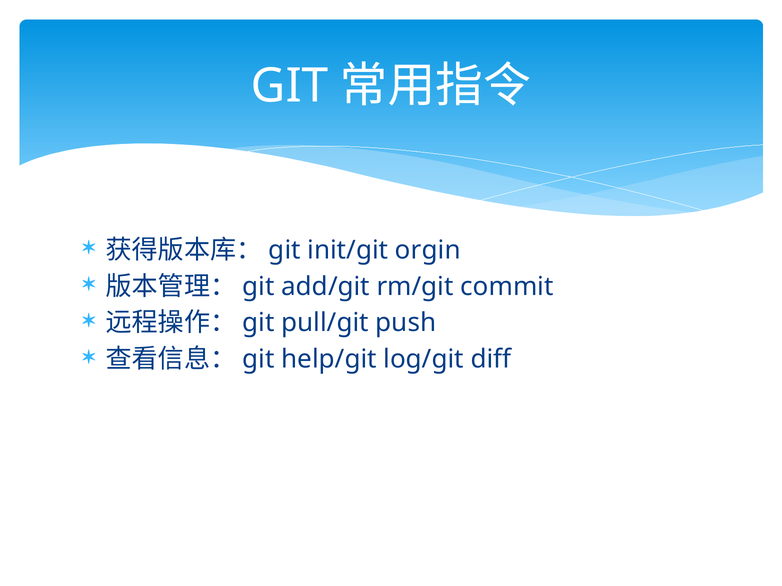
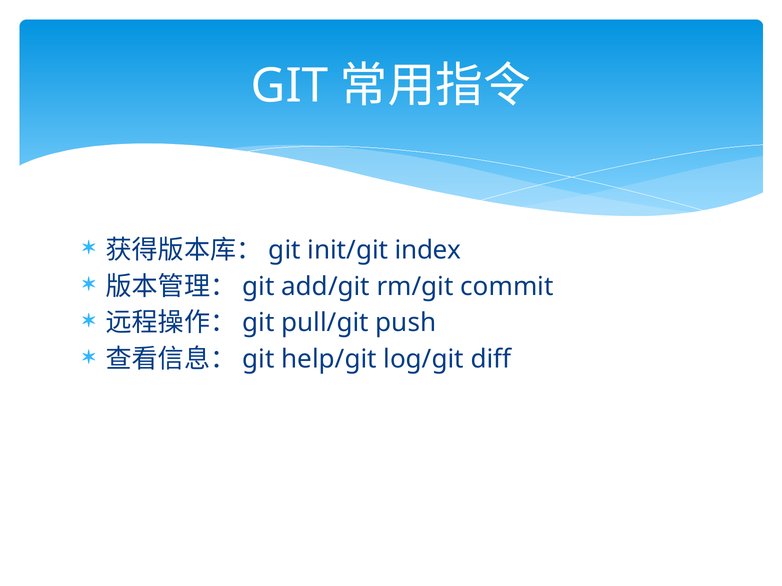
orgin: orgin -> index
